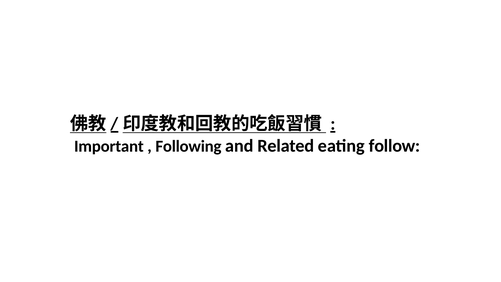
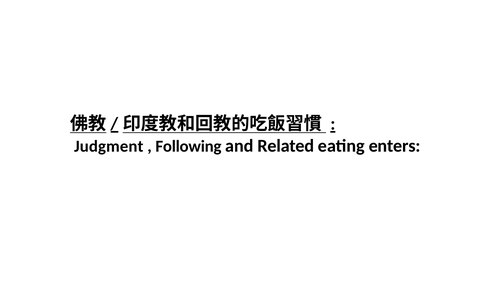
Important: Important -> Judgment
follow: follow -> enters
